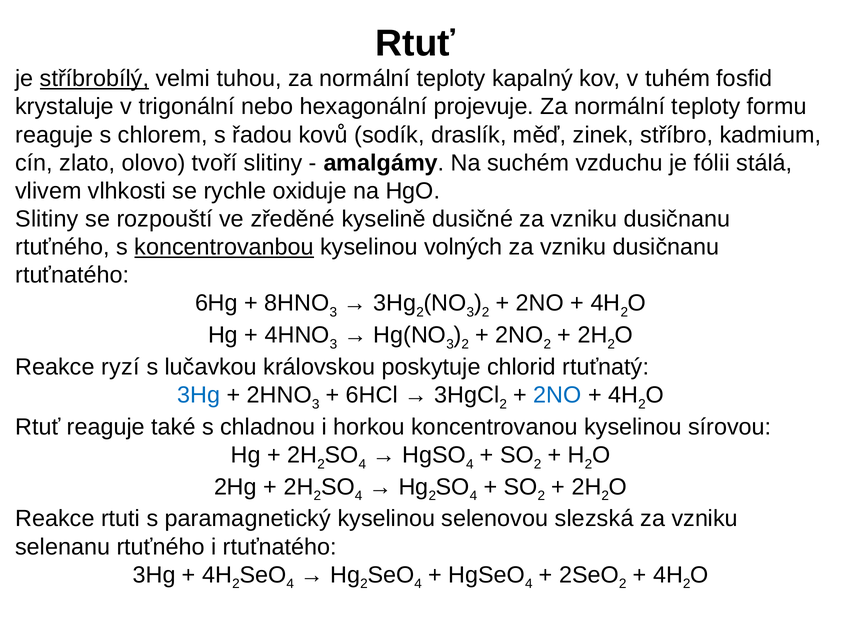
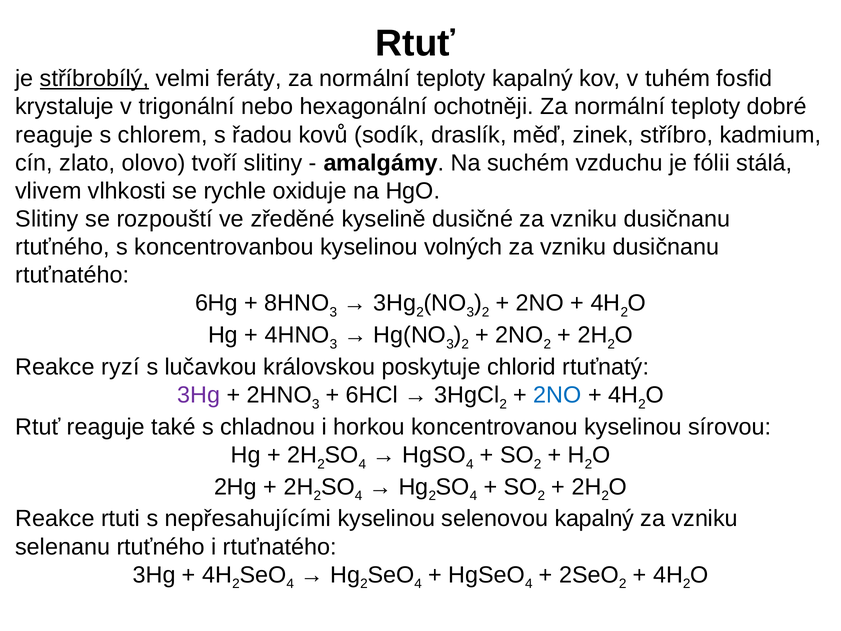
tuhou: tuhou -> feráty
projevuje: projevuje -> ochotněji
formu: formu -> dobré
koncentrovanbou underline: present -> none
3Hg at (199, 395) colour: blue -> purple
paramagnetický: paramagnetický -> nepřesahujícími
selenovou slezská: slezská -> kapalný
